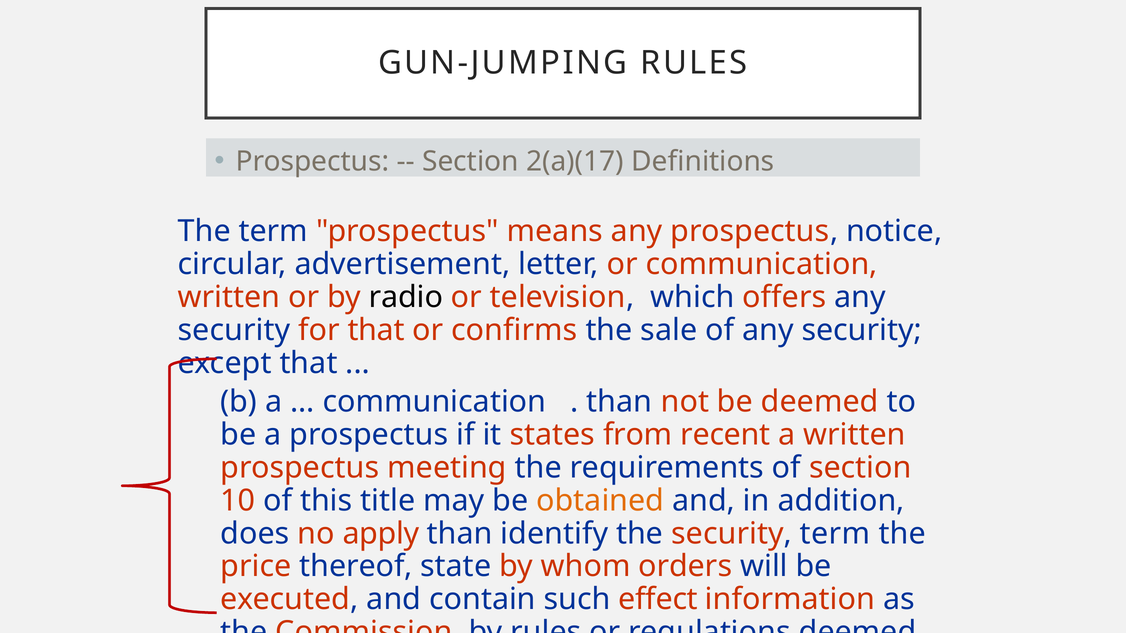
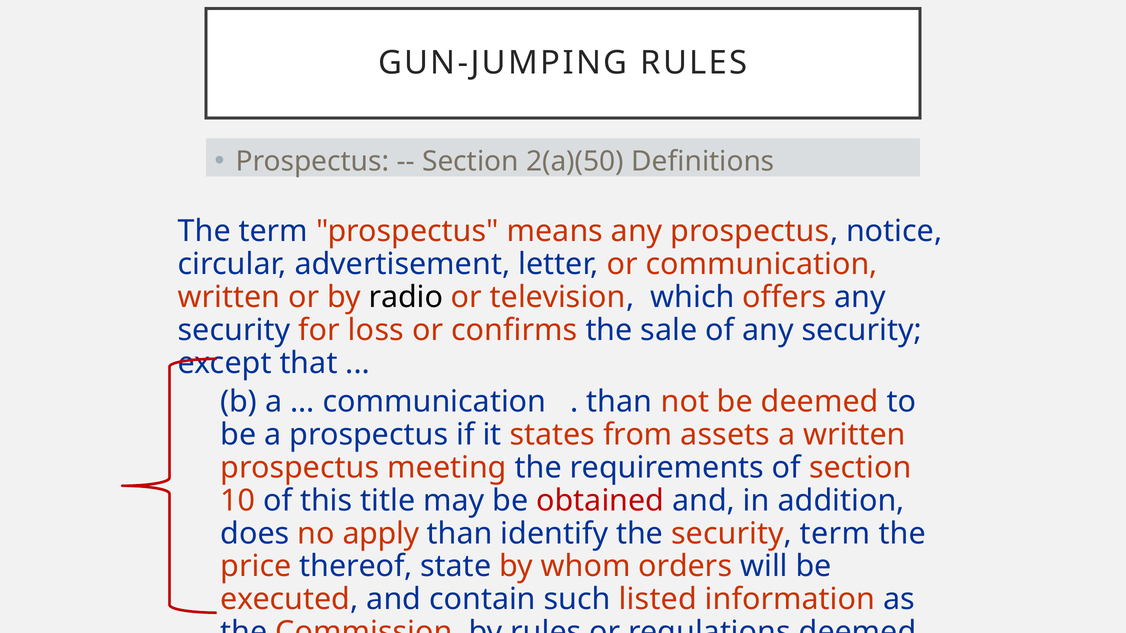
2(a)(17: 2(a)(17 -> 2(a)(50
for that: that -> loss
recent: recent -> assets
obtained colour: orange -> red
effect: effect -> listed
